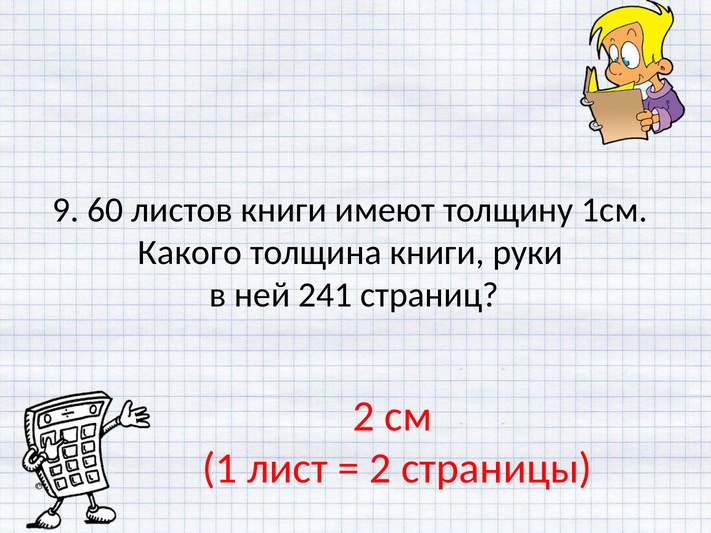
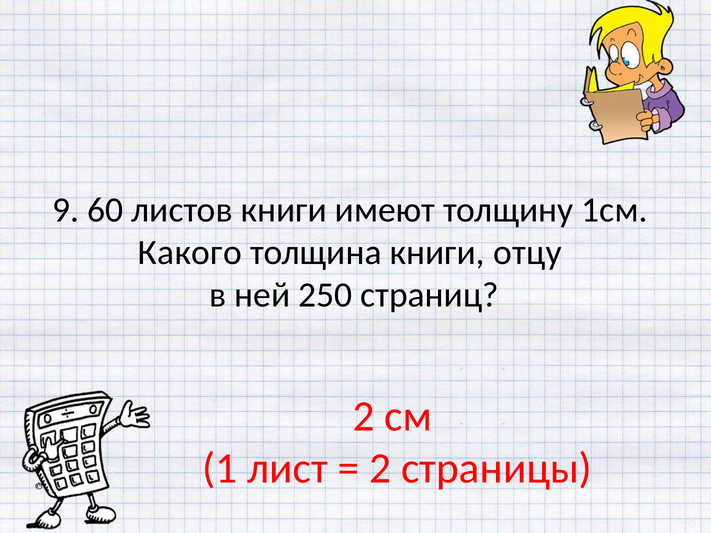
руки: руки -> отцу
241: 241 -> 250
